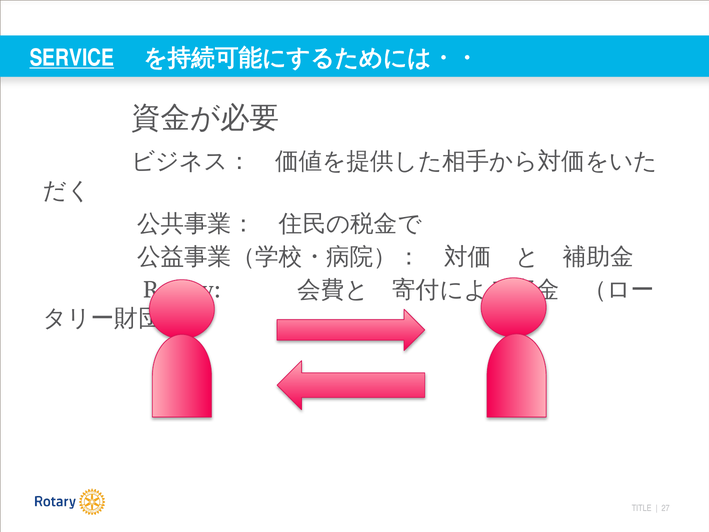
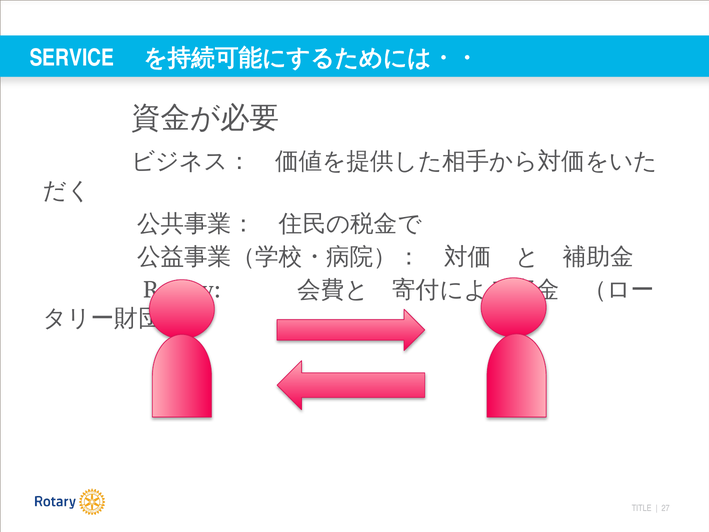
SERVICE underline: present -> none
